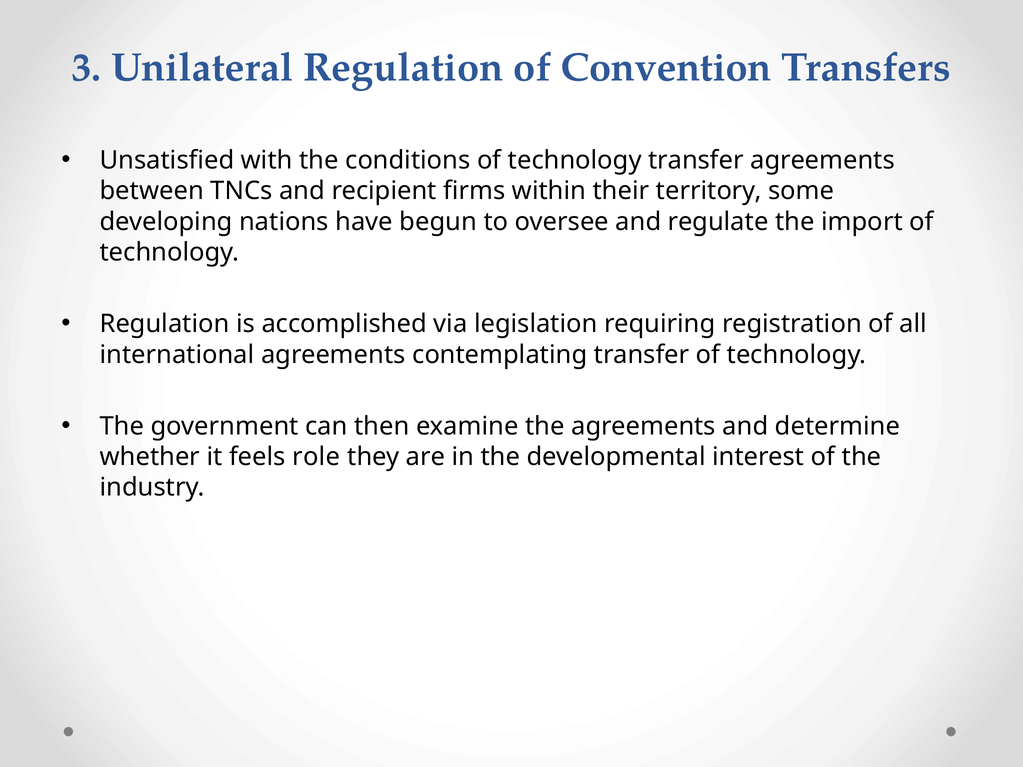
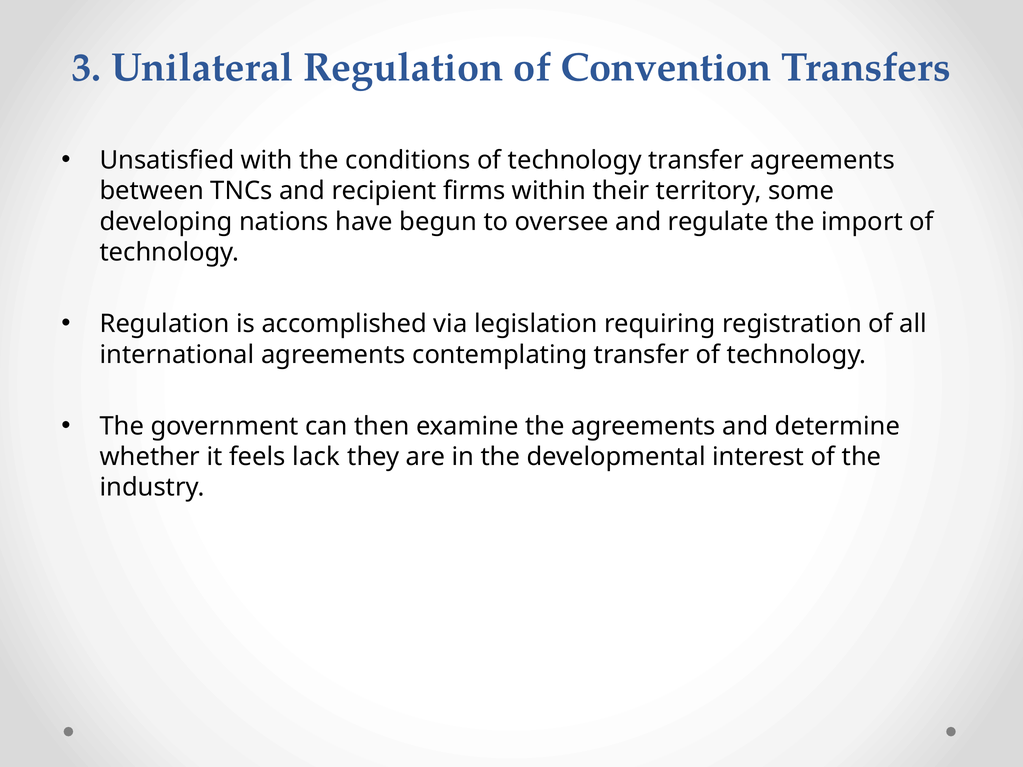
role: role -> lack
